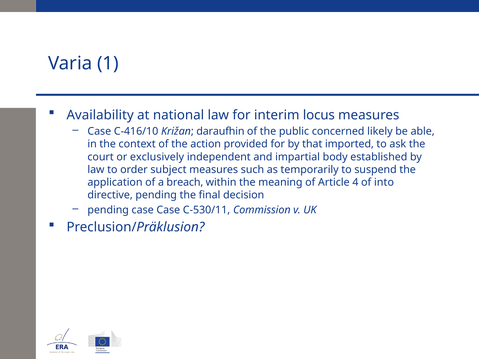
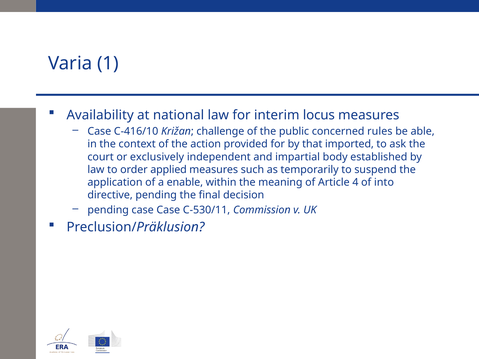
daraufhin: daraufhin -> challenge
likely: likely -> rules
subject: subject -> applied
breach: breach -> enable
